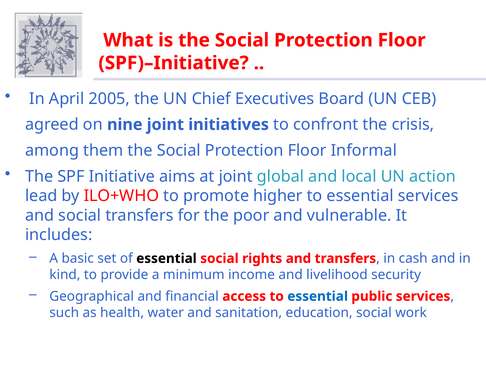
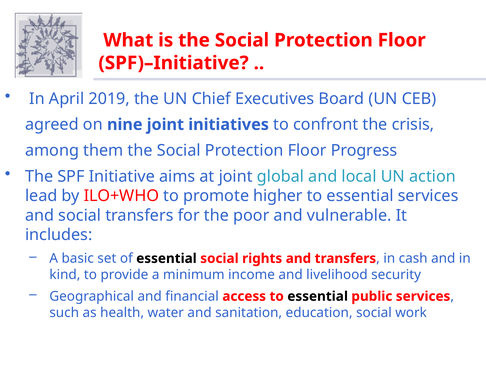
2005: 2005 -> 2019
Informal: Informal -> Progress
essential at (318, 296) colour: blue -> black
